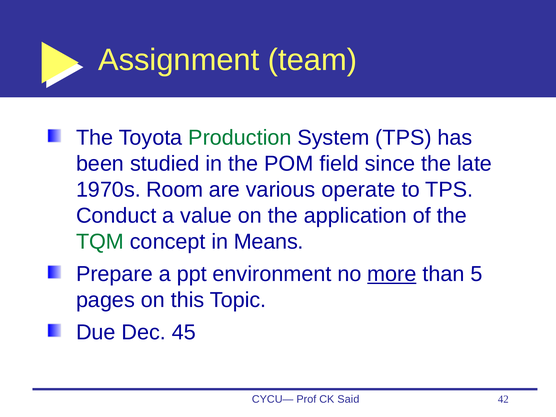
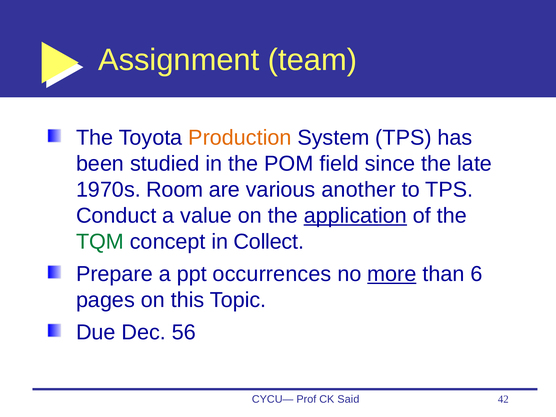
Production colour: green -> orange
operate: operate -> another
application underline: none -> present
Means: Means -> Collect
environment: environment -> occurrences
5: 5 -> 6
45: 45 -> 56
